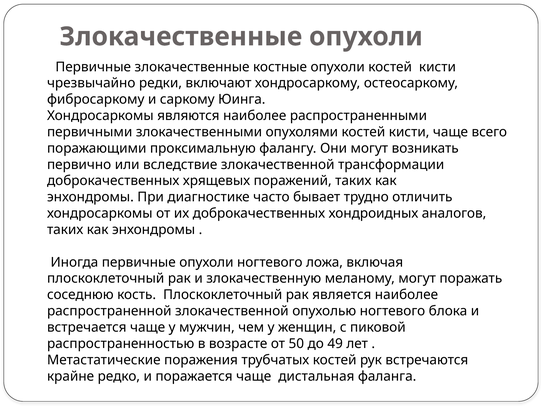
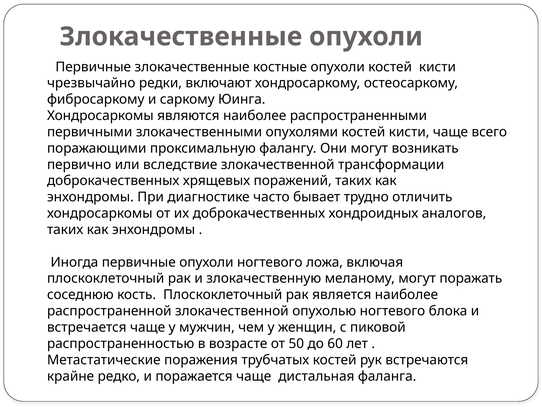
49: 49 -> 60
